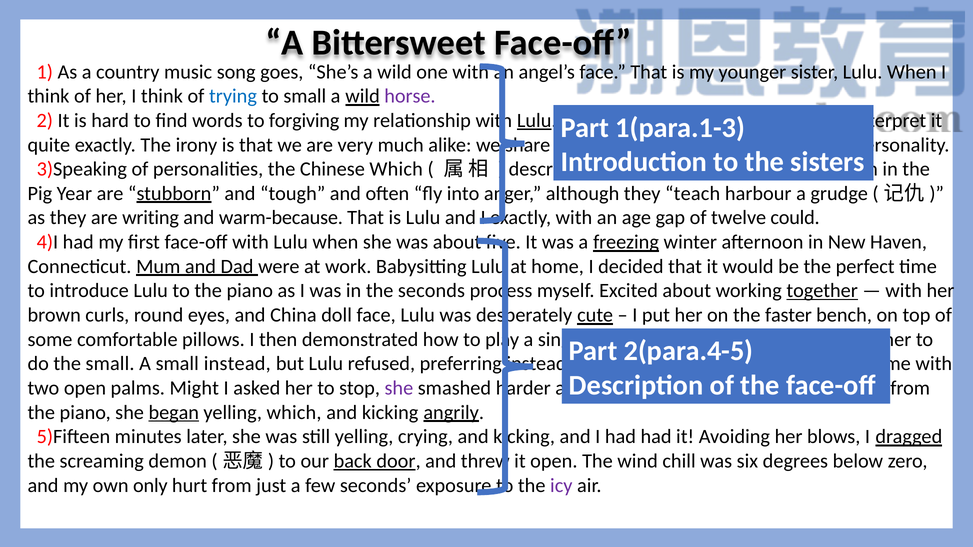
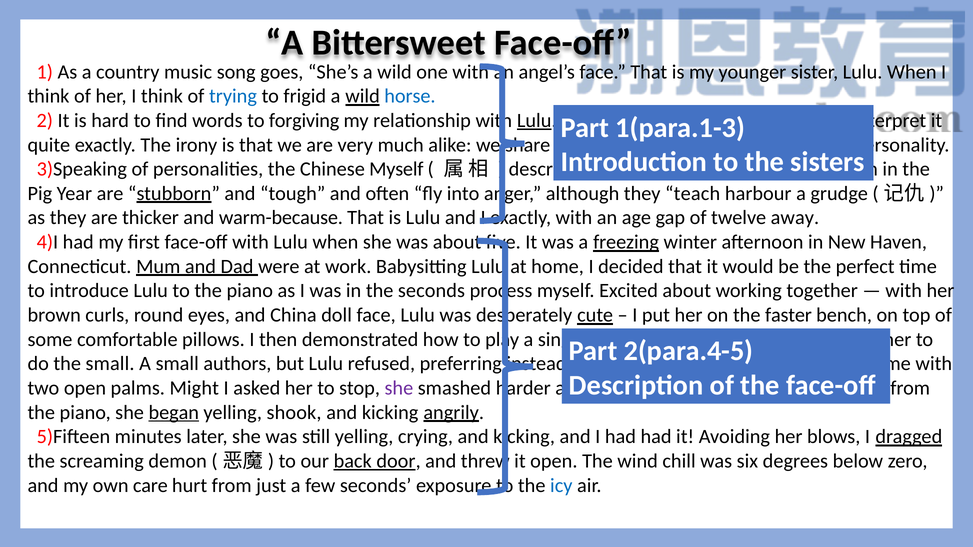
to small: small -> frigid
horse colour: purple -> blue
Chinese Which: Which -> Myself
writing: writing -> thicker
twelve could: could -> away
together underline: present -> none
small instead: instead -> authors
yelling which: which -> shook
only: only -> care
icy colour: purple -> blue
